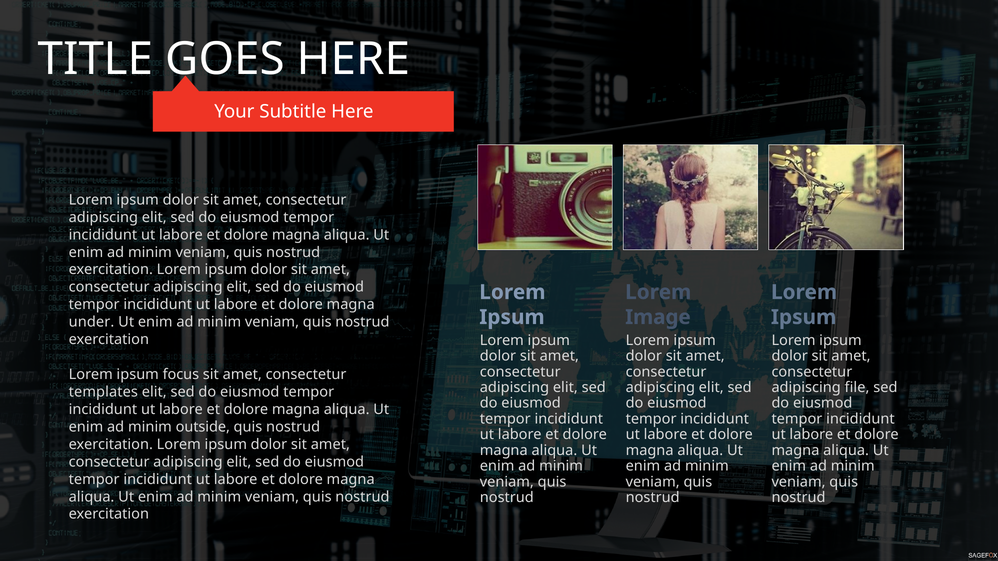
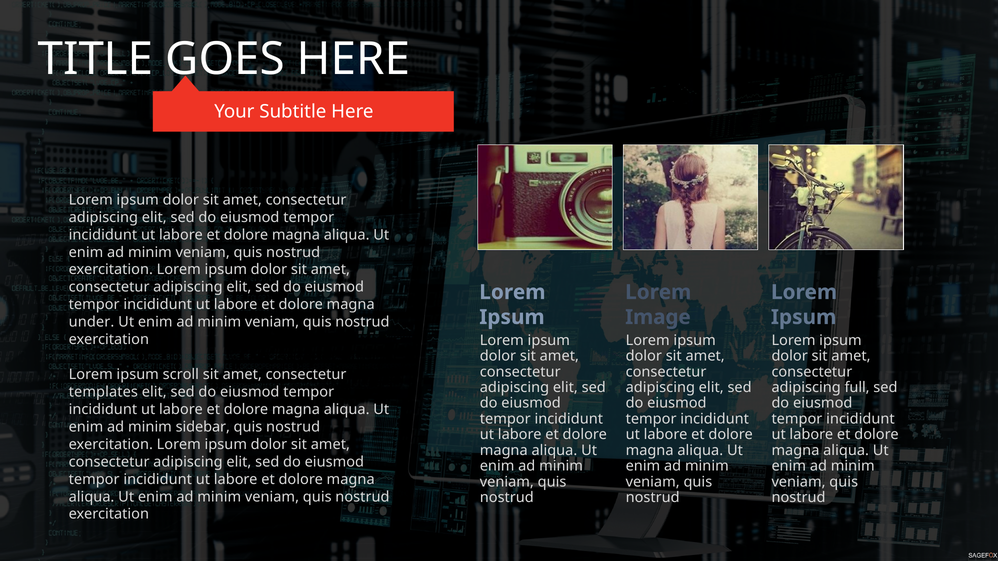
focus: focus -> scroll
file: file -> full
outside: outside -> sidebar
